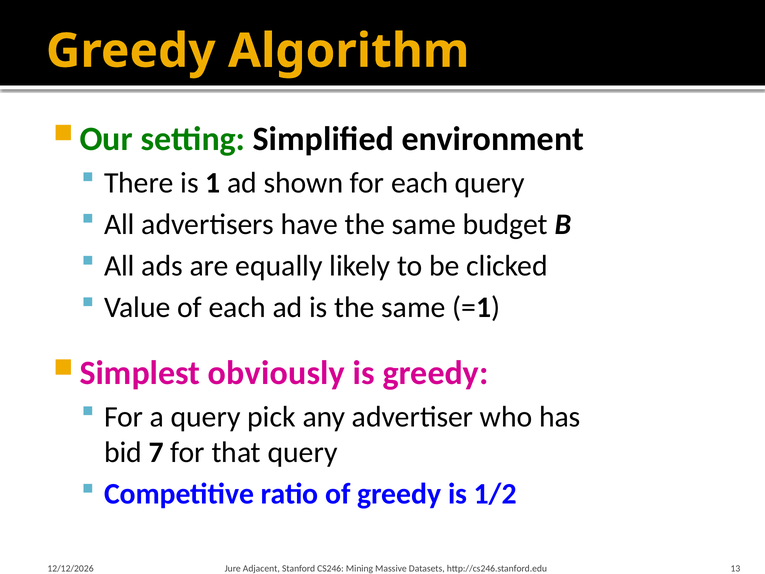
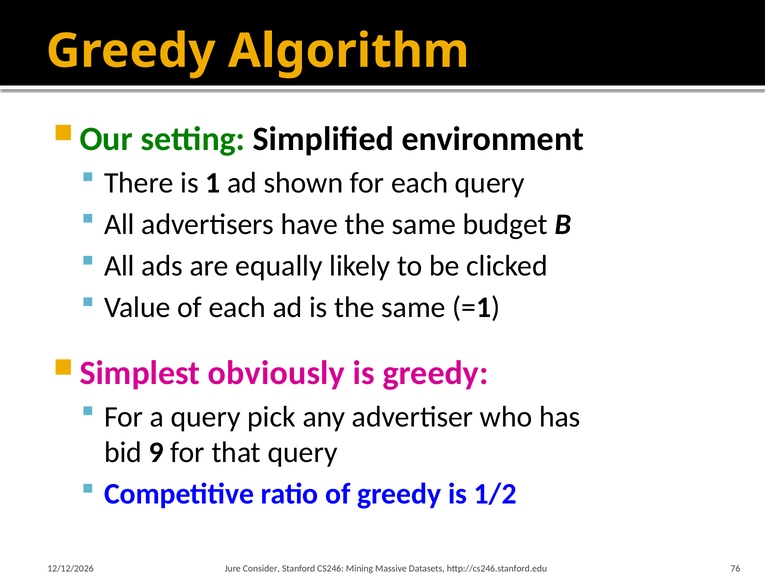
7: 7 -> 9
Adjacent: Adjacent -> Consider
13: 13 -> 76
